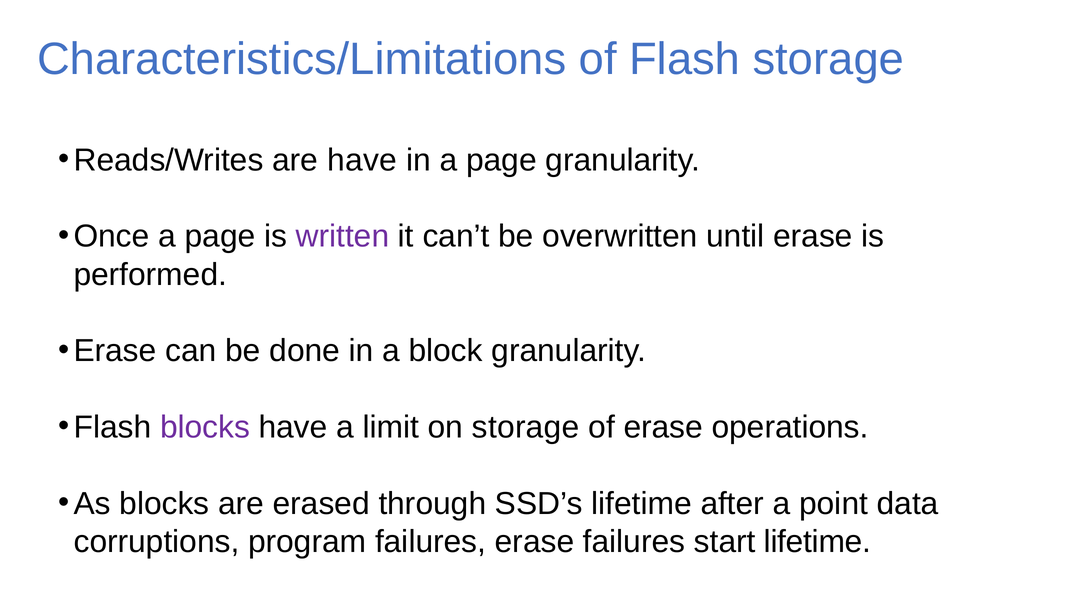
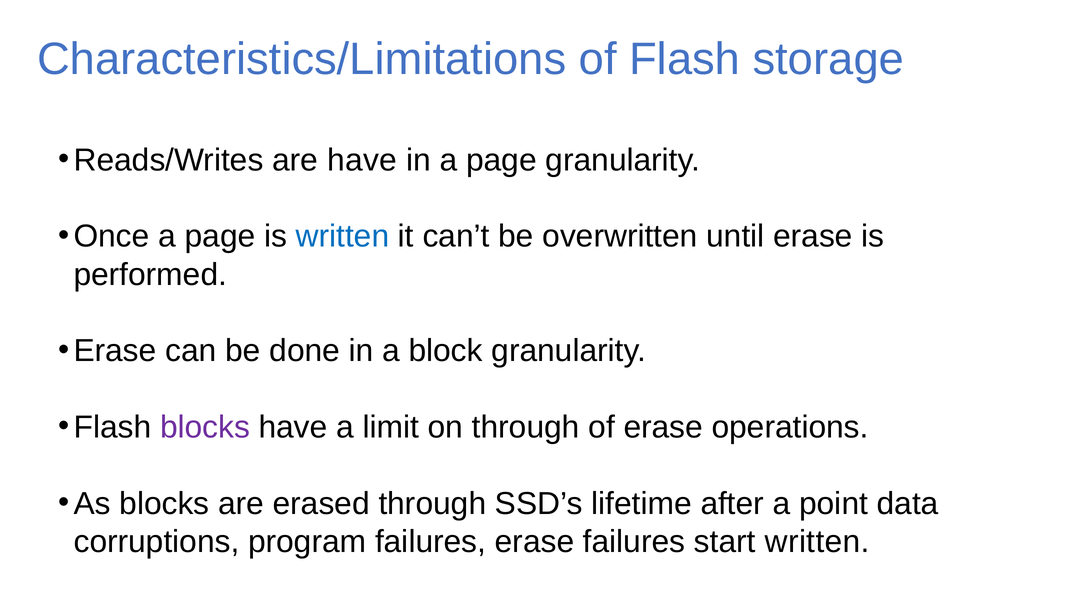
written at (343, 236) colour: purple -> blue
on storage: storage -> through
start lifetime: lifetime -> written
